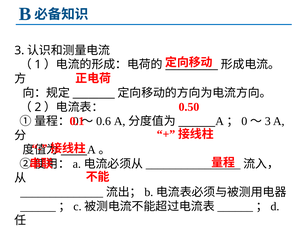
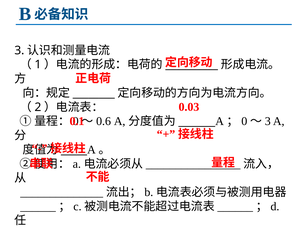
0.50: 0.50 -> 0.03
